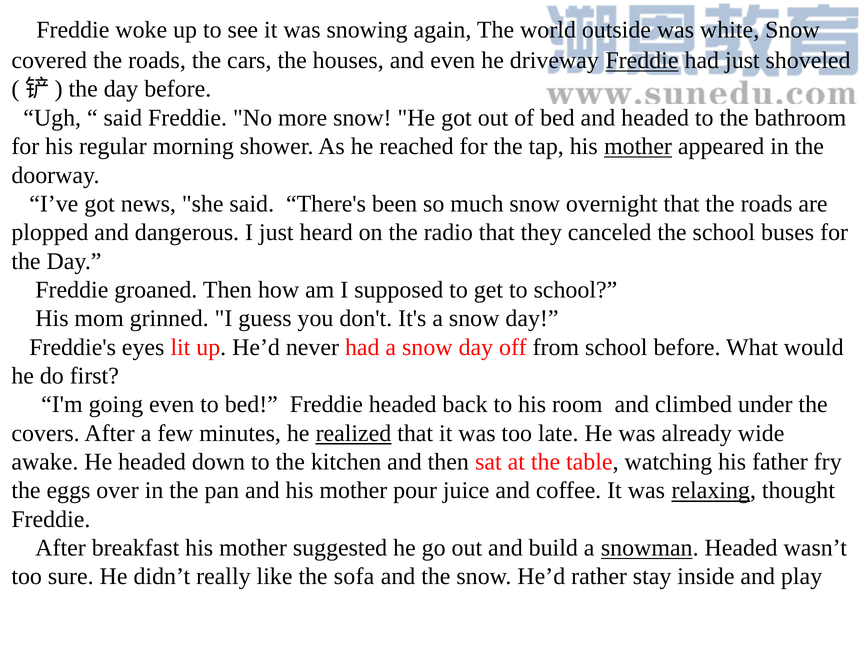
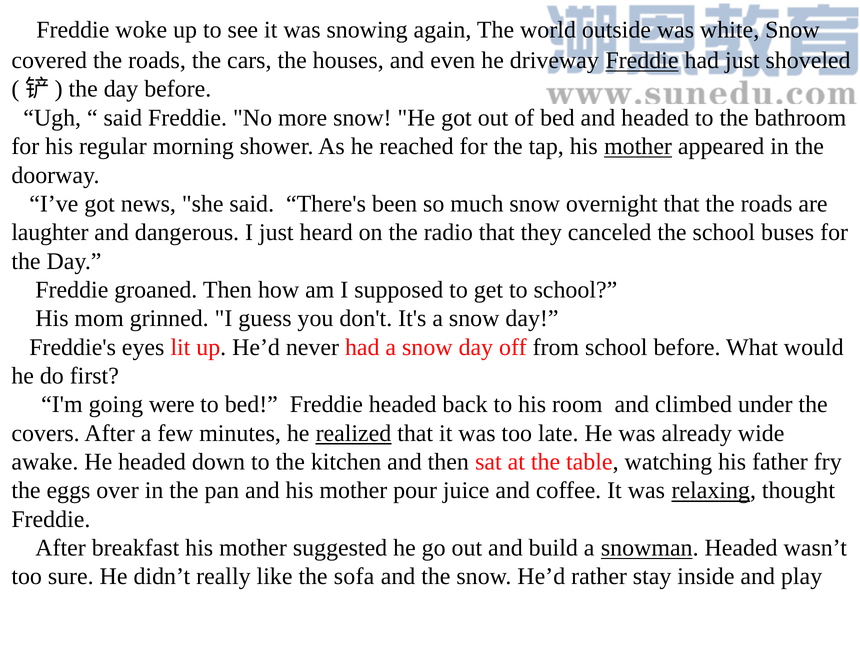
plopped: plopped -> laughter
going even: even -> were
